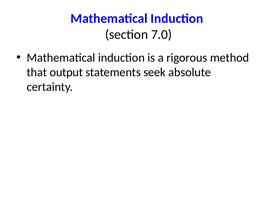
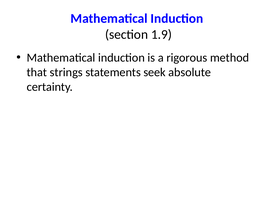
7.0: 7.0 -> 1.9
output: output -> strings
